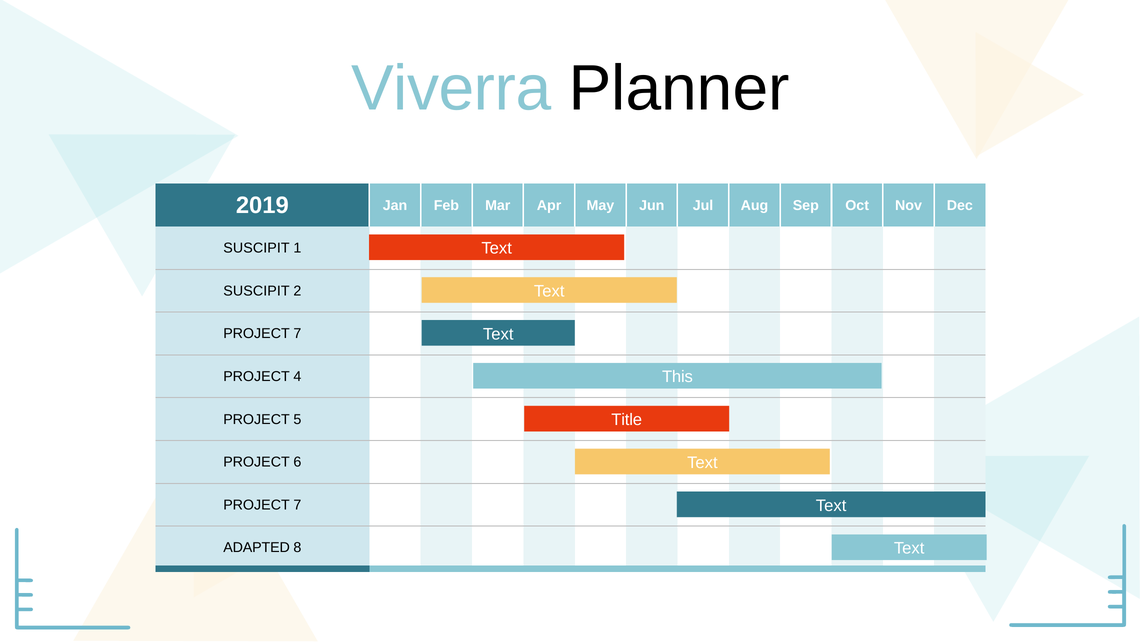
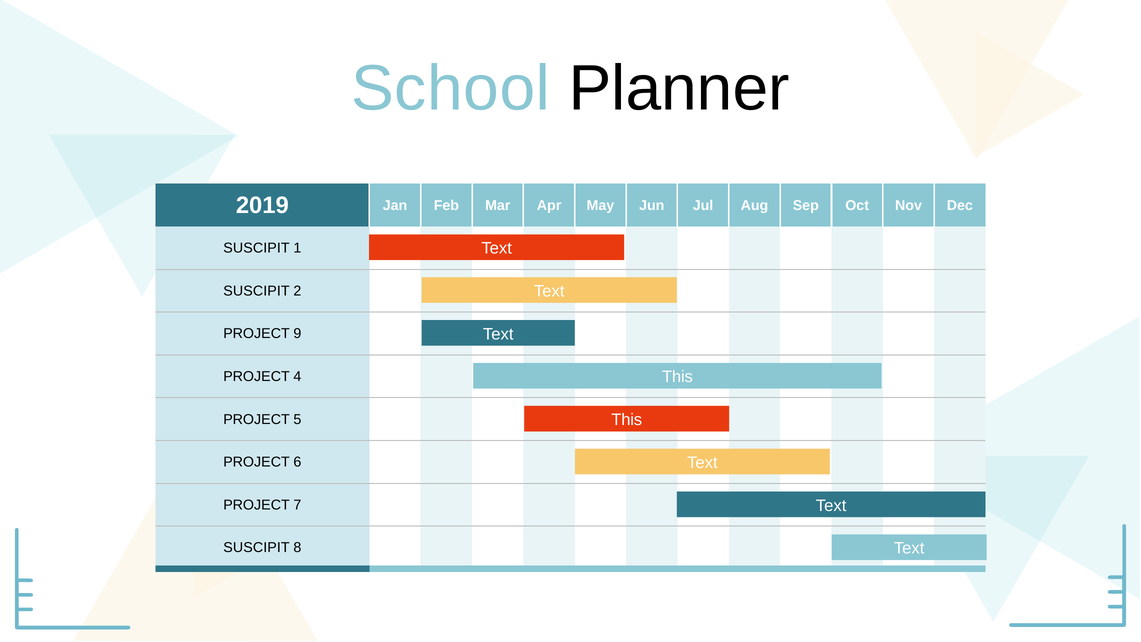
Viverra: Viverra -> School
7 at (297, 334): 7 -> 9
Title at (627, 420): Title -> This
ADAPTED at (257, 548): ADAPTED -> SUSCIPIT
